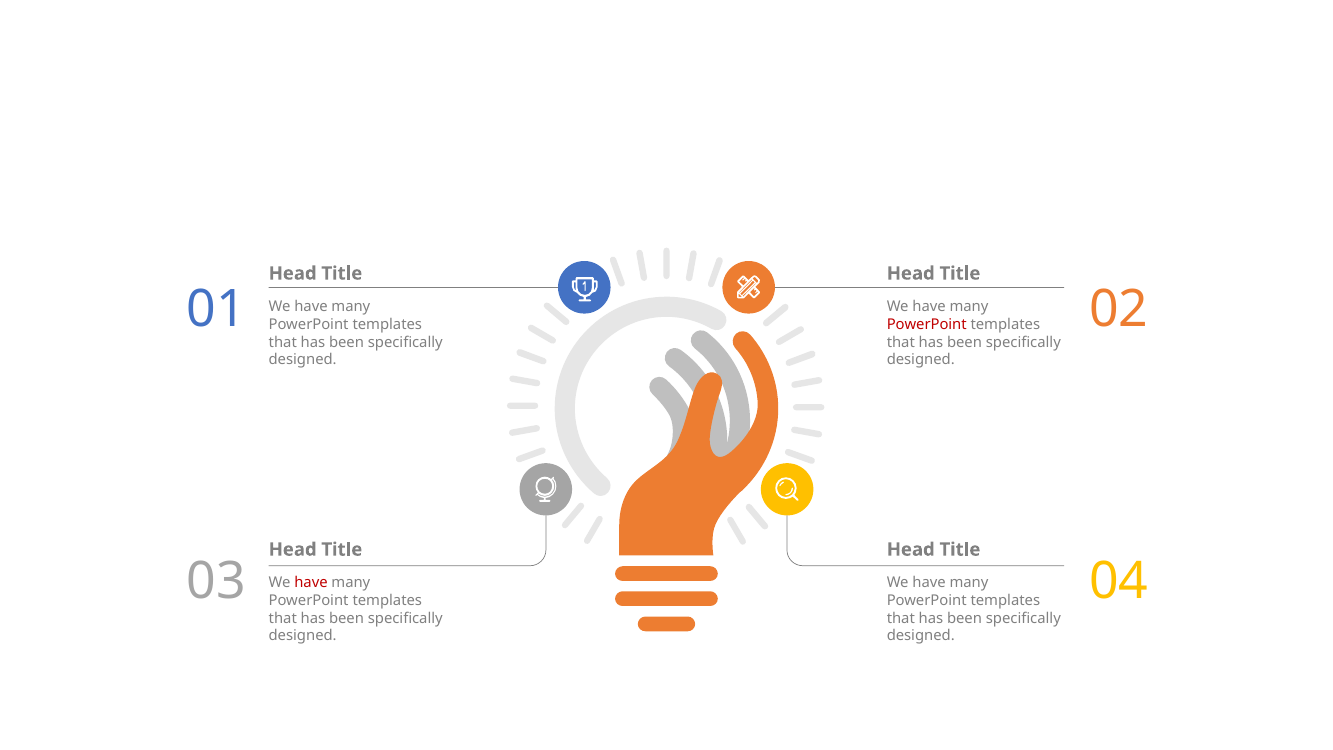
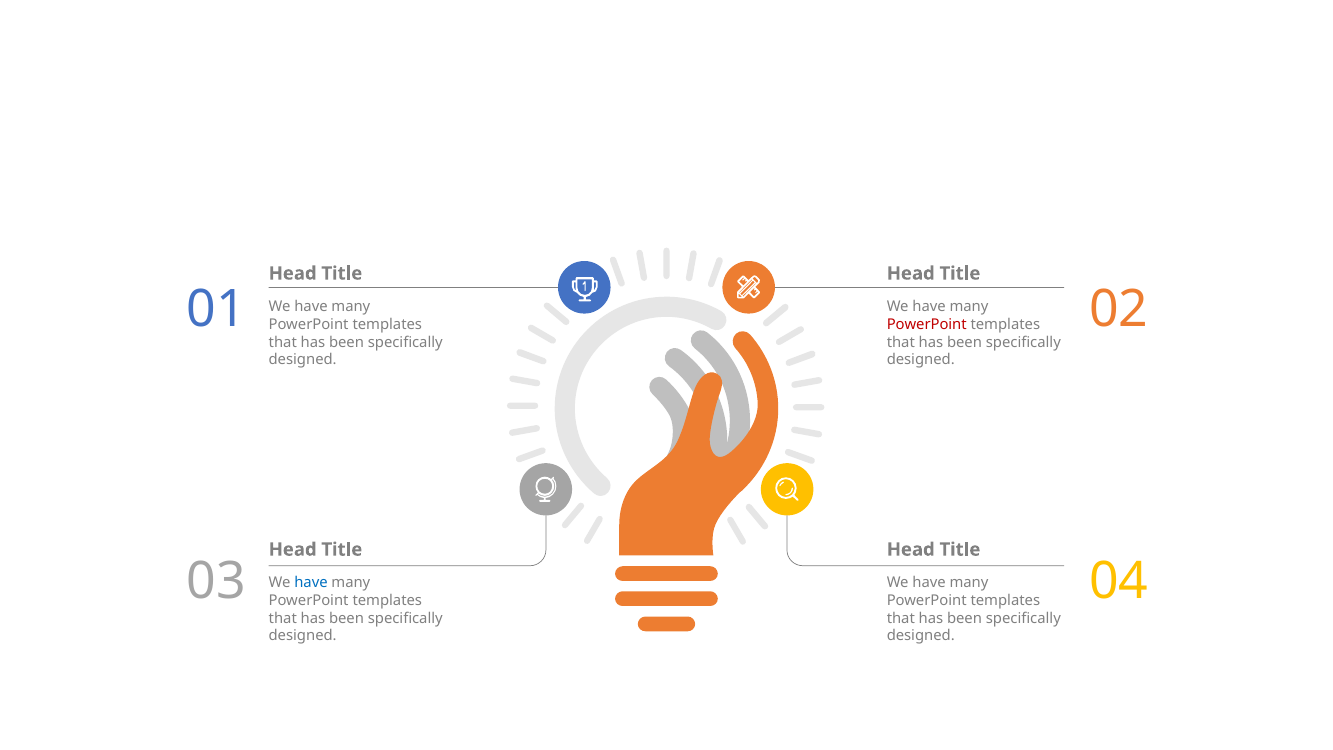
have at (311, 583) colour: red -> blue
